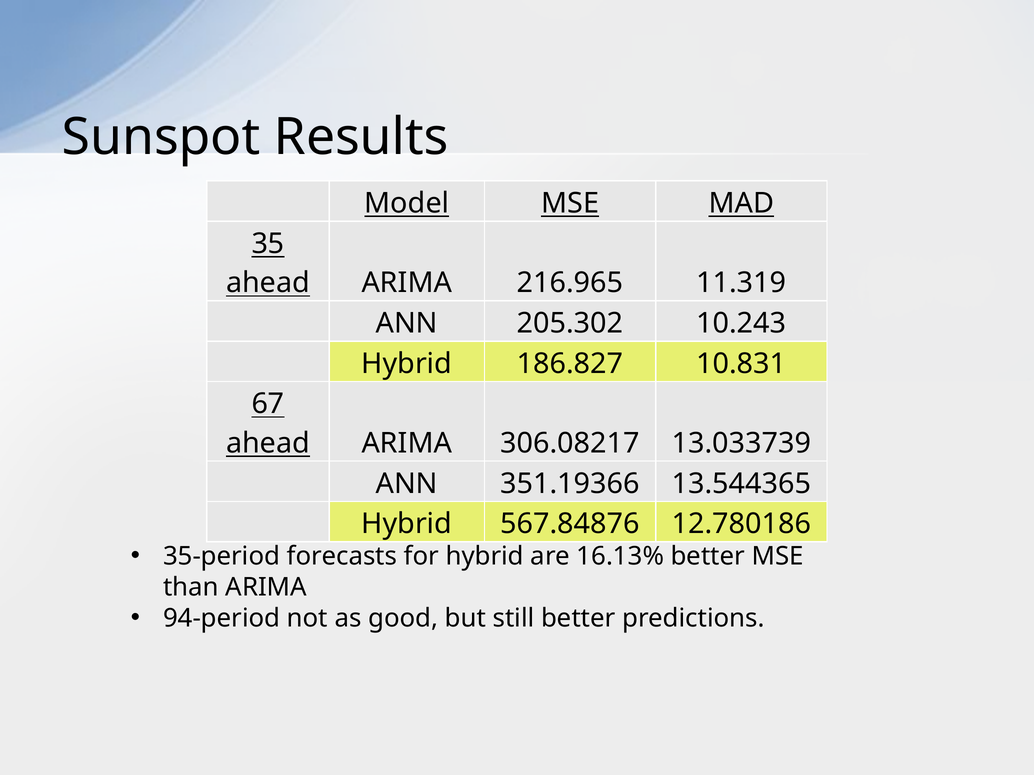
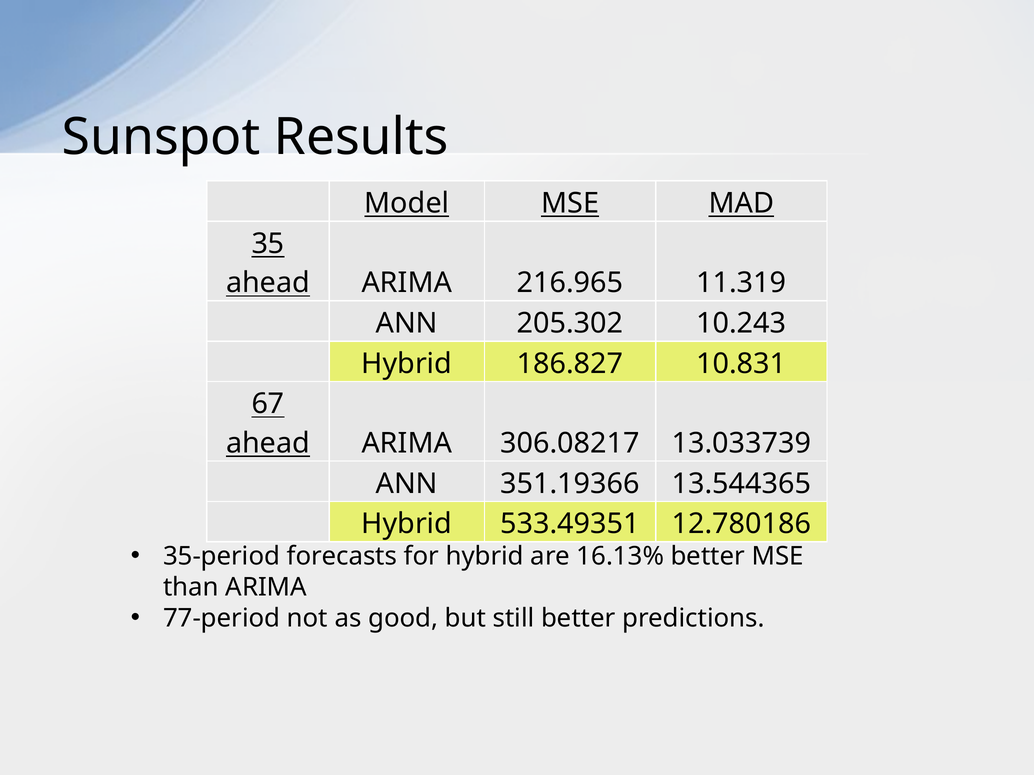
567.84876: 567.84876 -> 533.49351
94-period: 94-period -> 77-period
